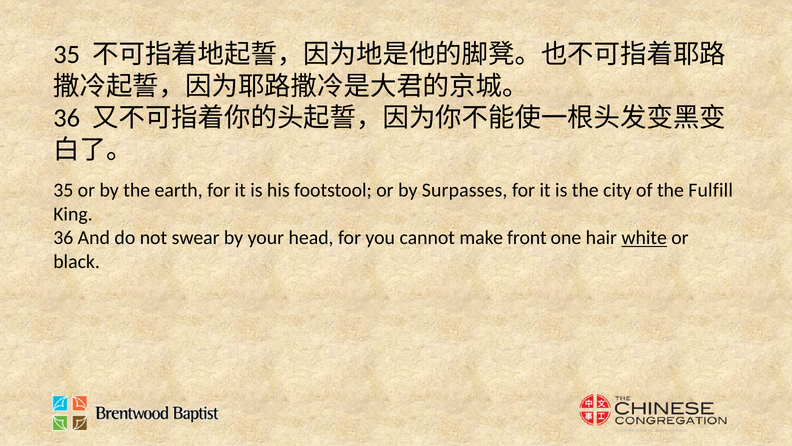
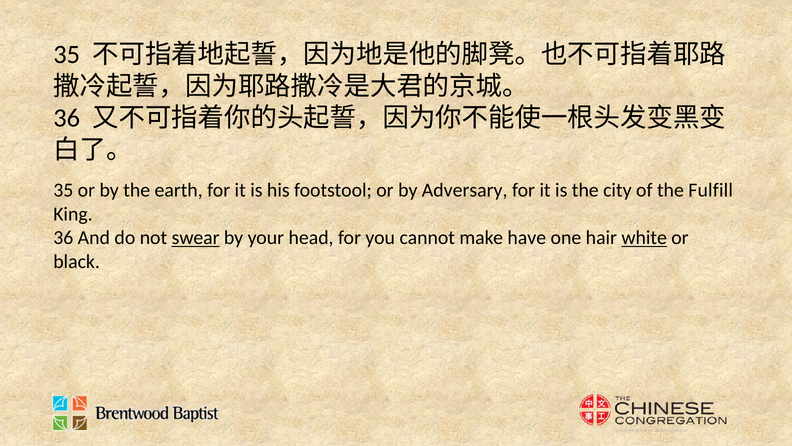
Surpasses: Surpasses -> Adversary
swear underline: none -> present
front: front -> have
